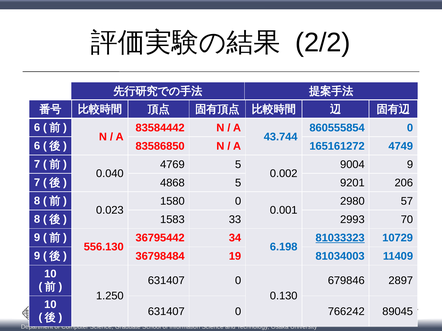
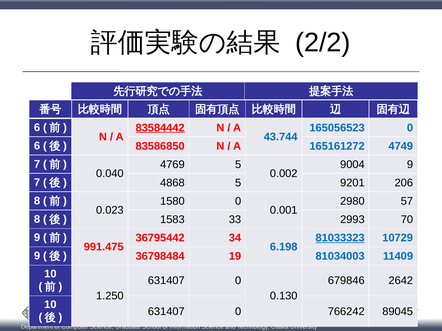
83584442 underline: none -> present
860555854: 860555854 -> 165056523
556.130: 556.130 -> 991.475
2897: 2897 -> 2642
